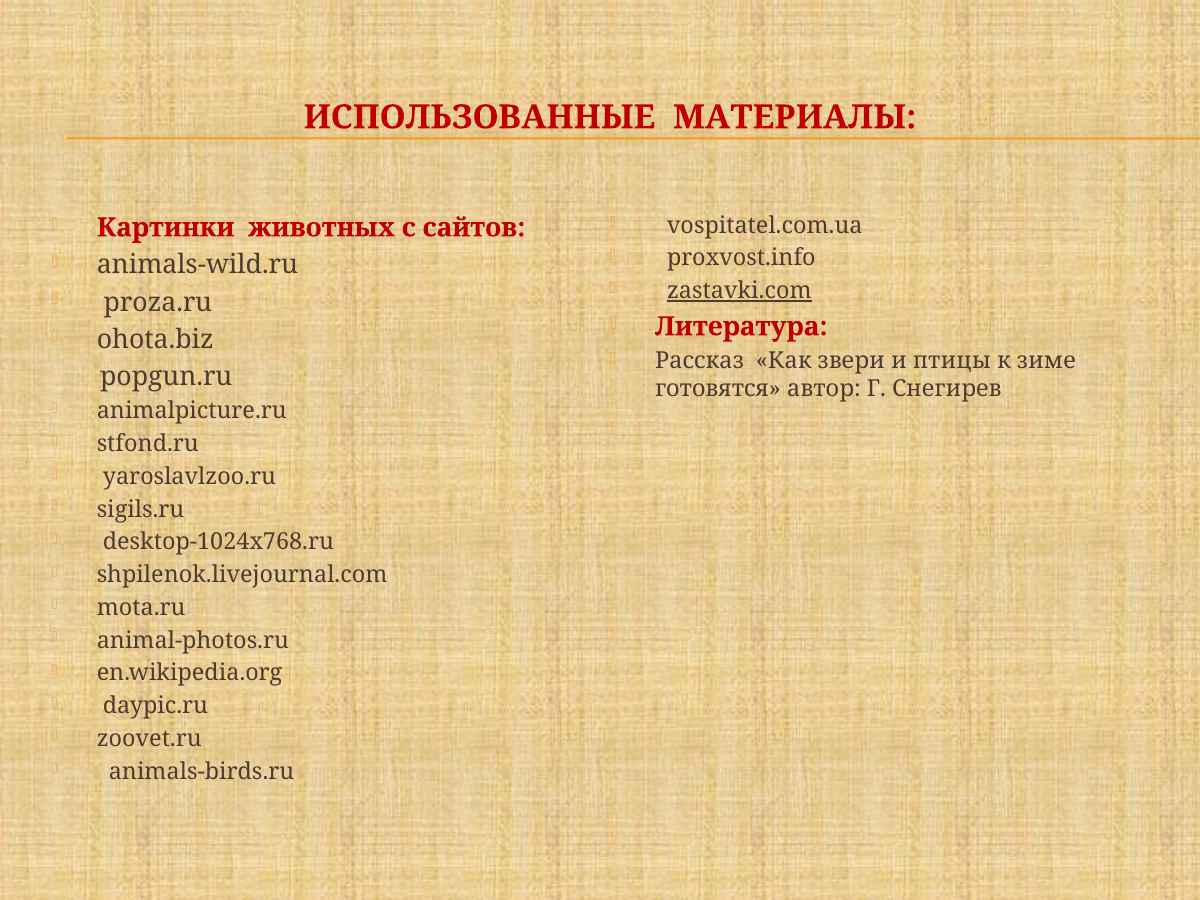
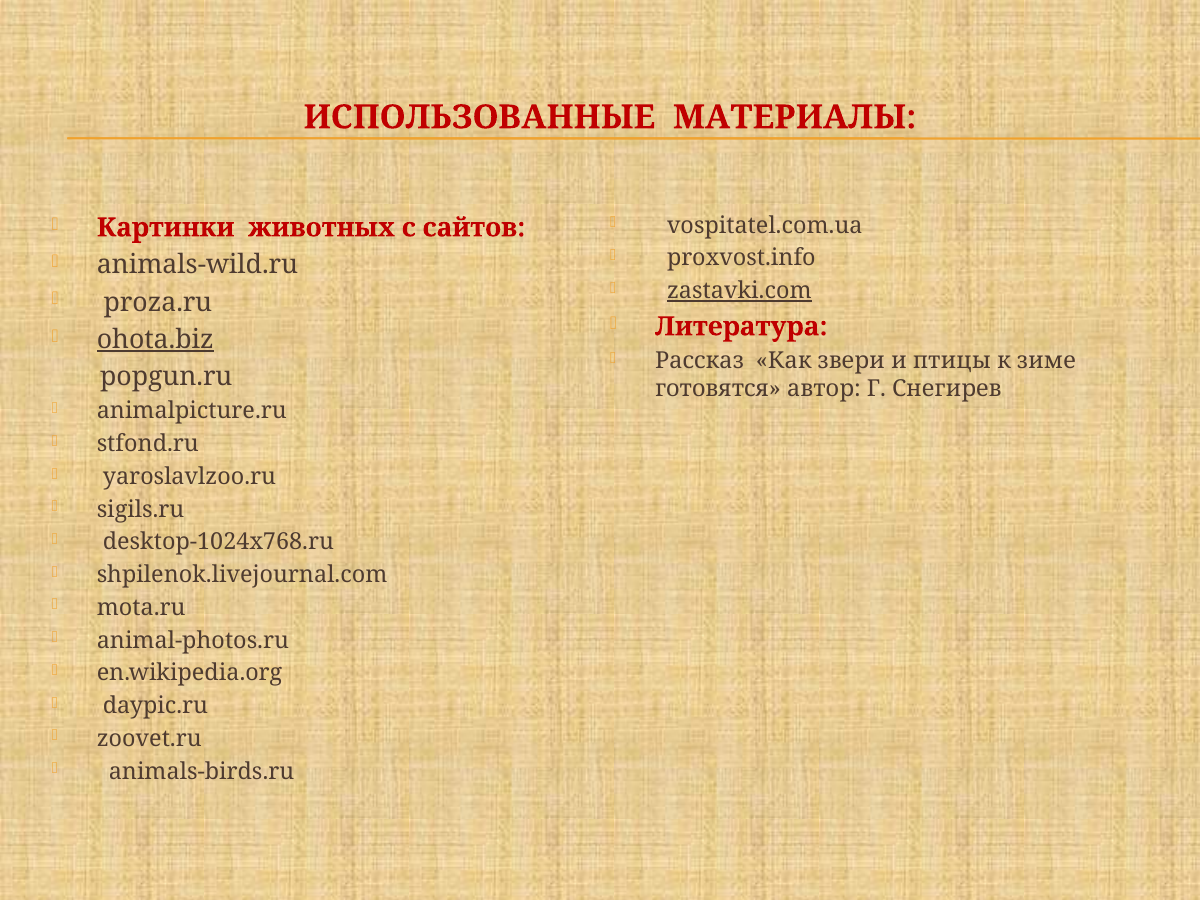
ohota.biz underline: none -> present
